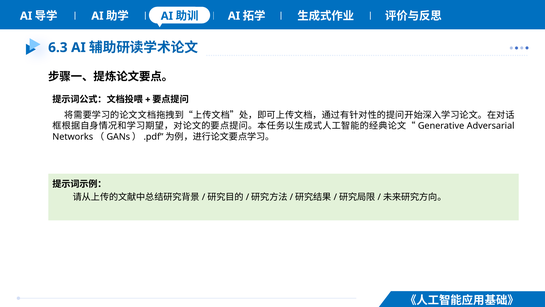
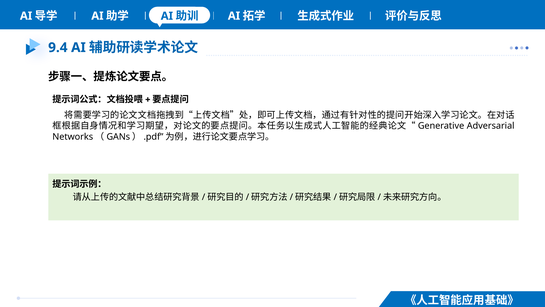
6.3: 6.3 -> 9.4
